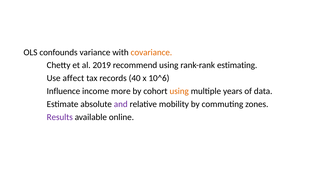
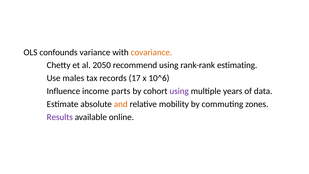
2019: 2019 -> 2050
affect: affect -> males
40: 40 -> 17
more: more -> parts
using at (179, 91) colour: orange -> purple
and colour: purple -> orange
